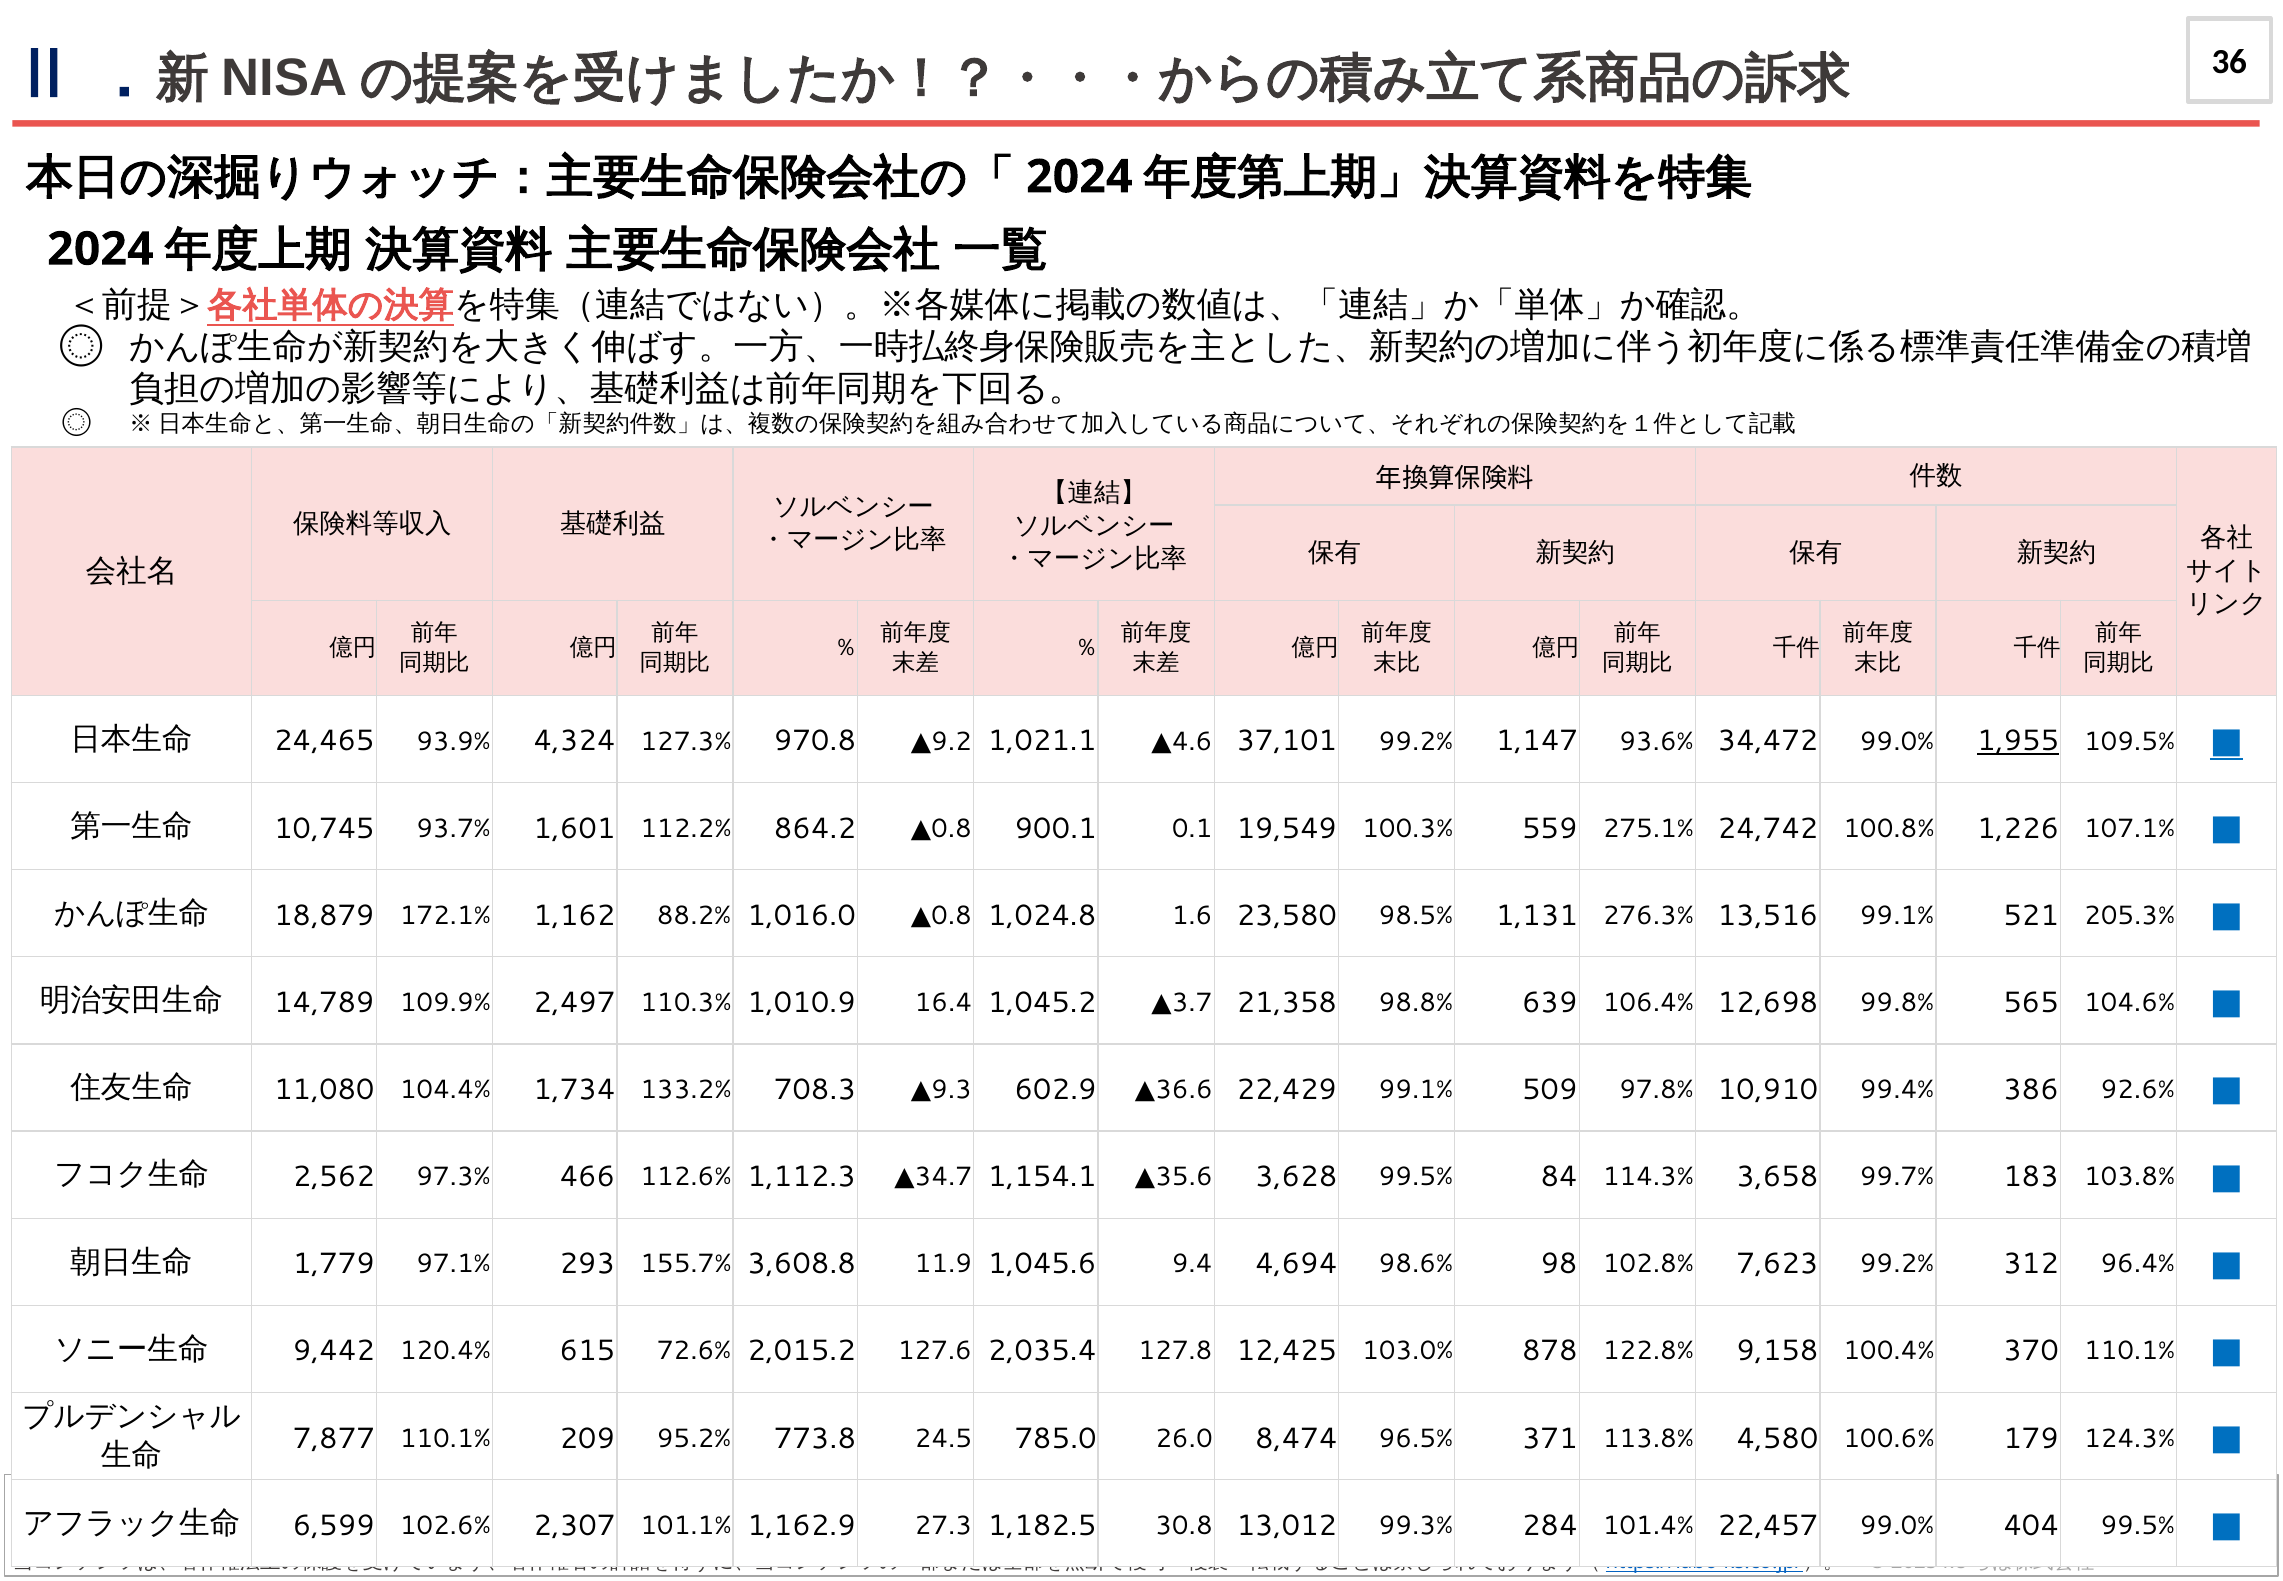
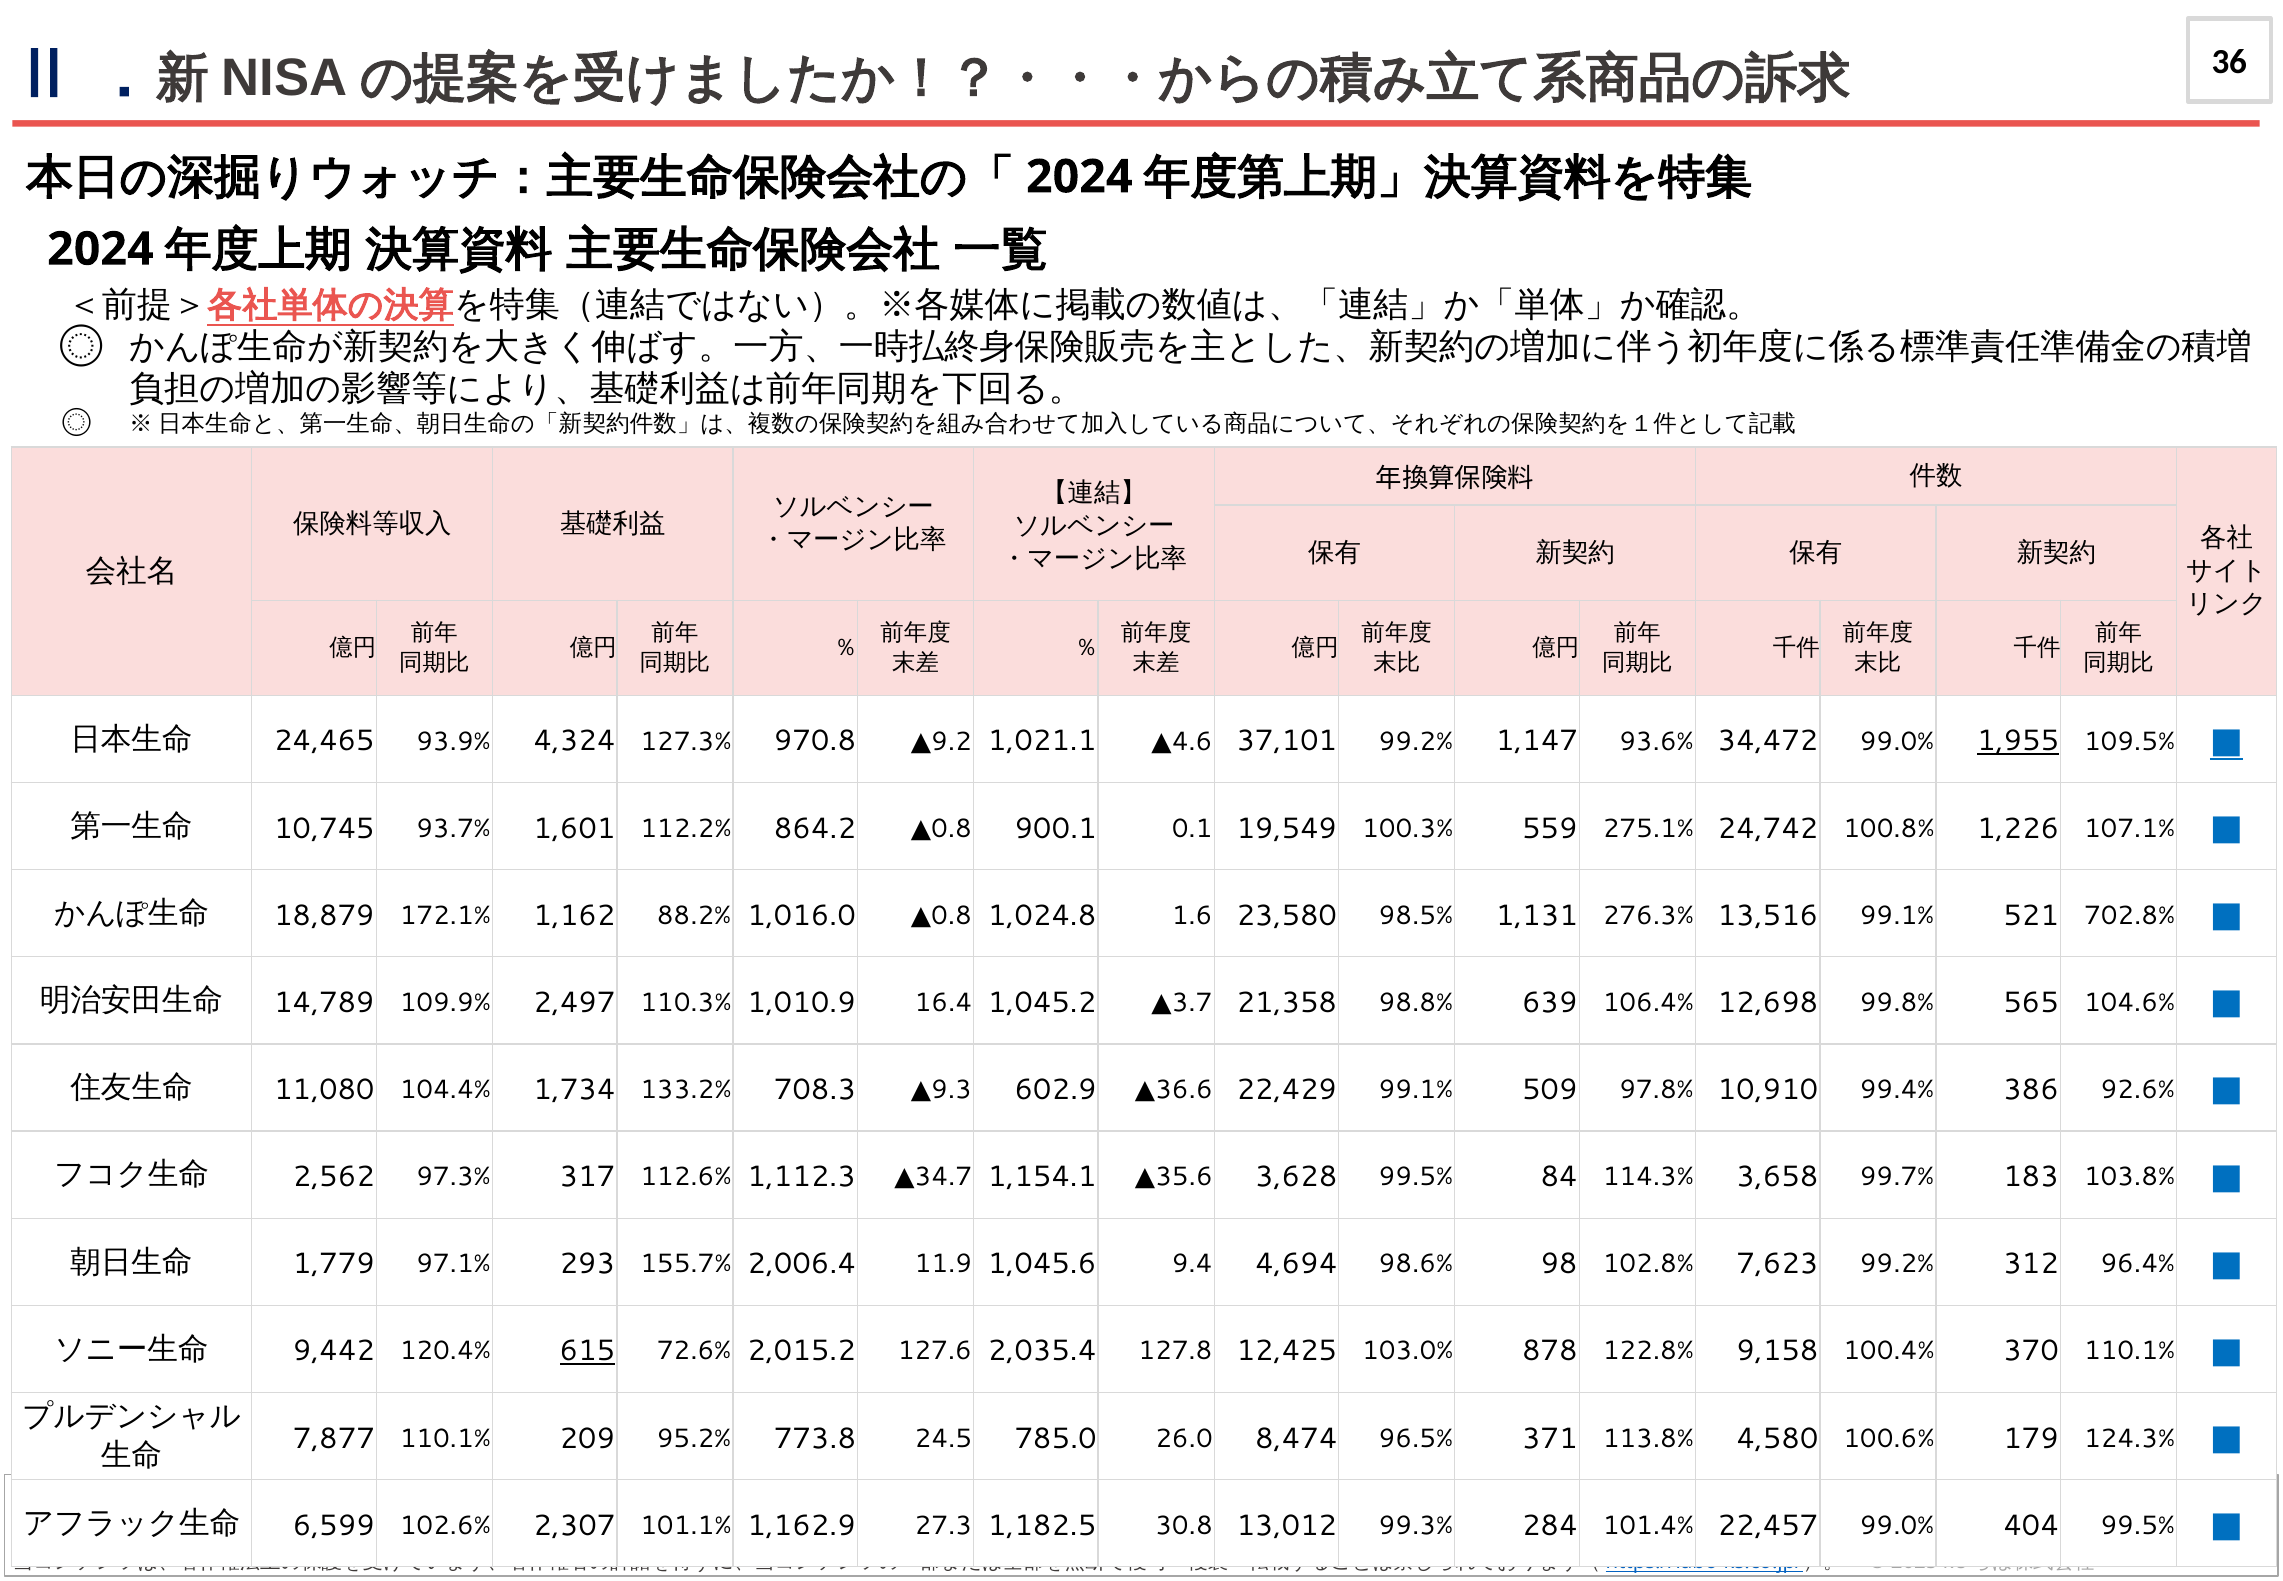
205.3%: 205.3% -> 702.8%
466: 466 -> 317
3,608.8: 3,608.8 -> 2,006.4
615 underline: none -> present
